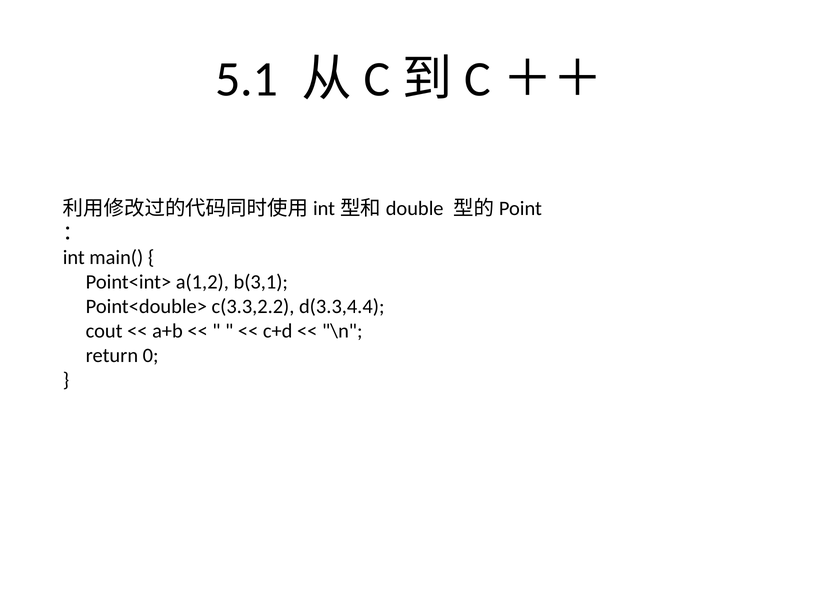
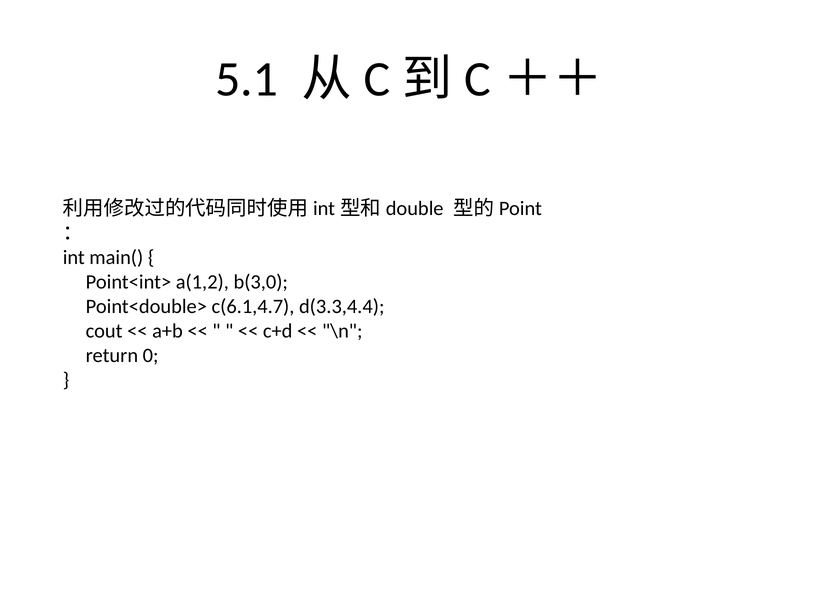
b(3,1: b(3,1 -> b(3,0
c(3.3,2.2: c(3.3,2.2 -> c(6.1,4.7
